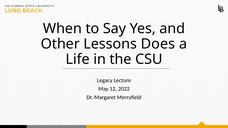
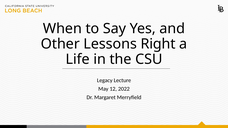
Does: Does -> Right
